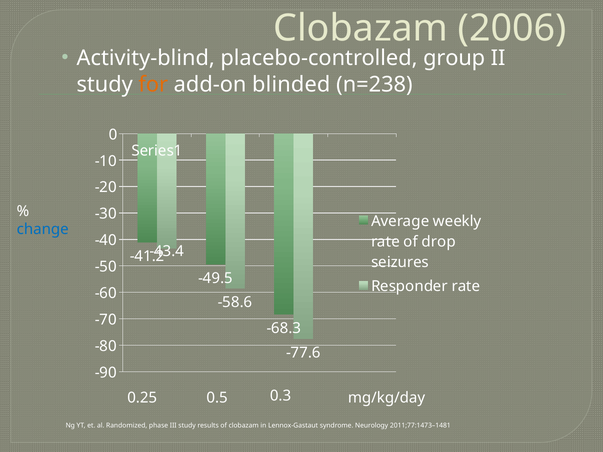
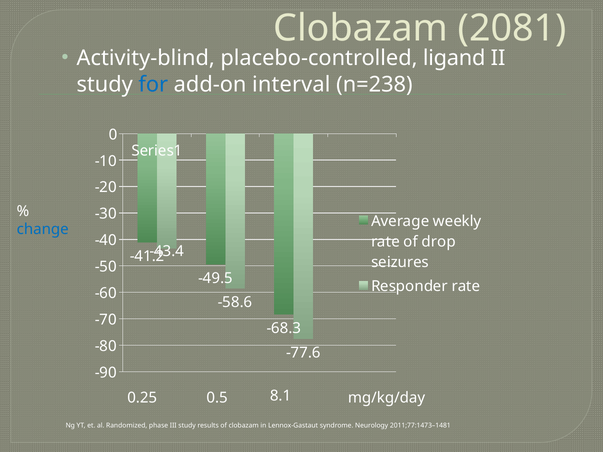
2006: 2006 -> 2081
group: group -> ligand
for colour: orange -> blue
blinded: blinded -> interval
0.3: 0.3 -> 8.1
